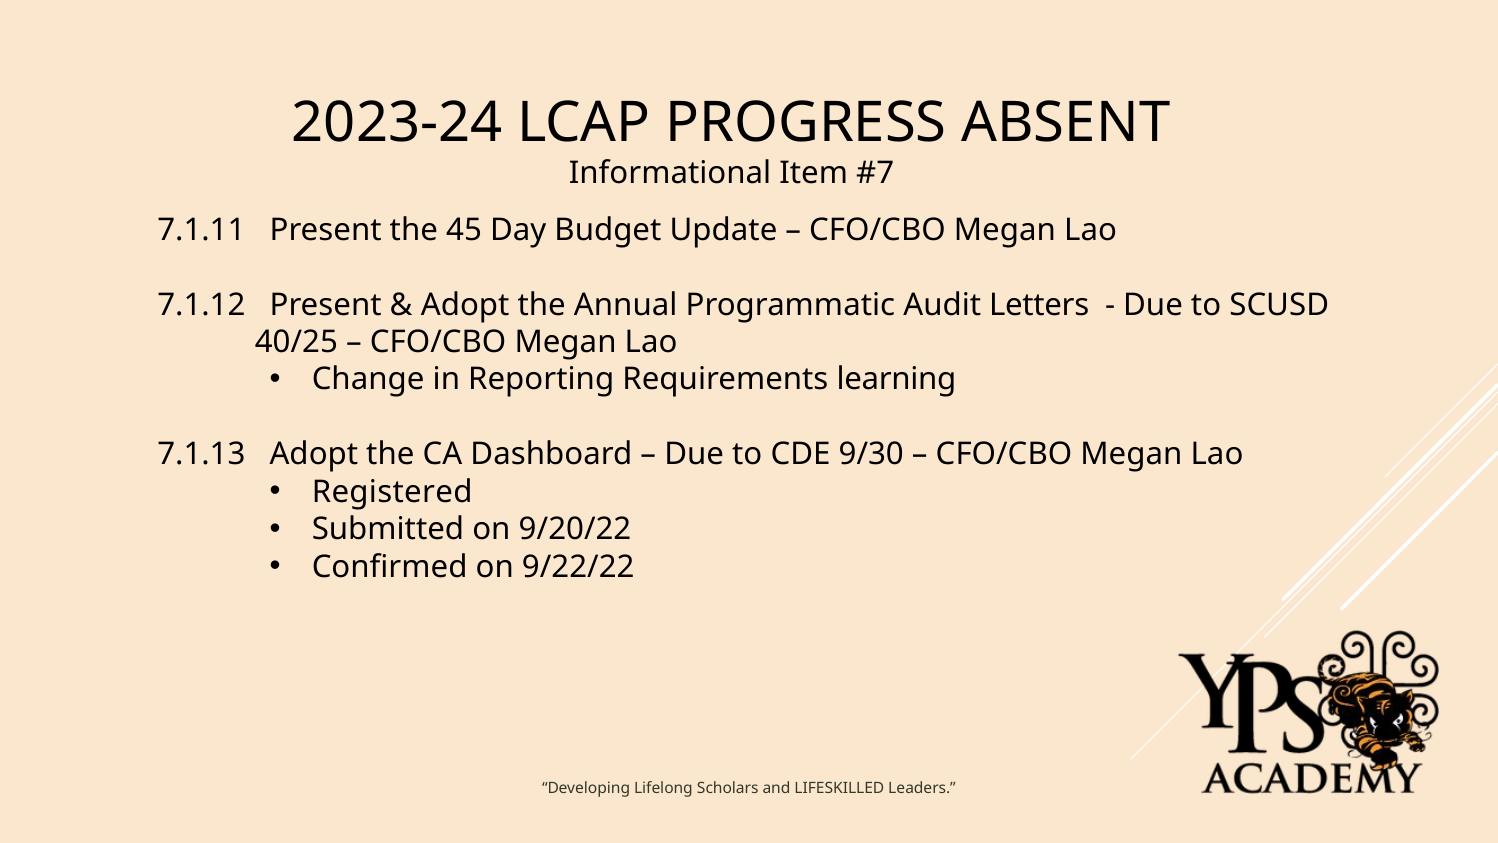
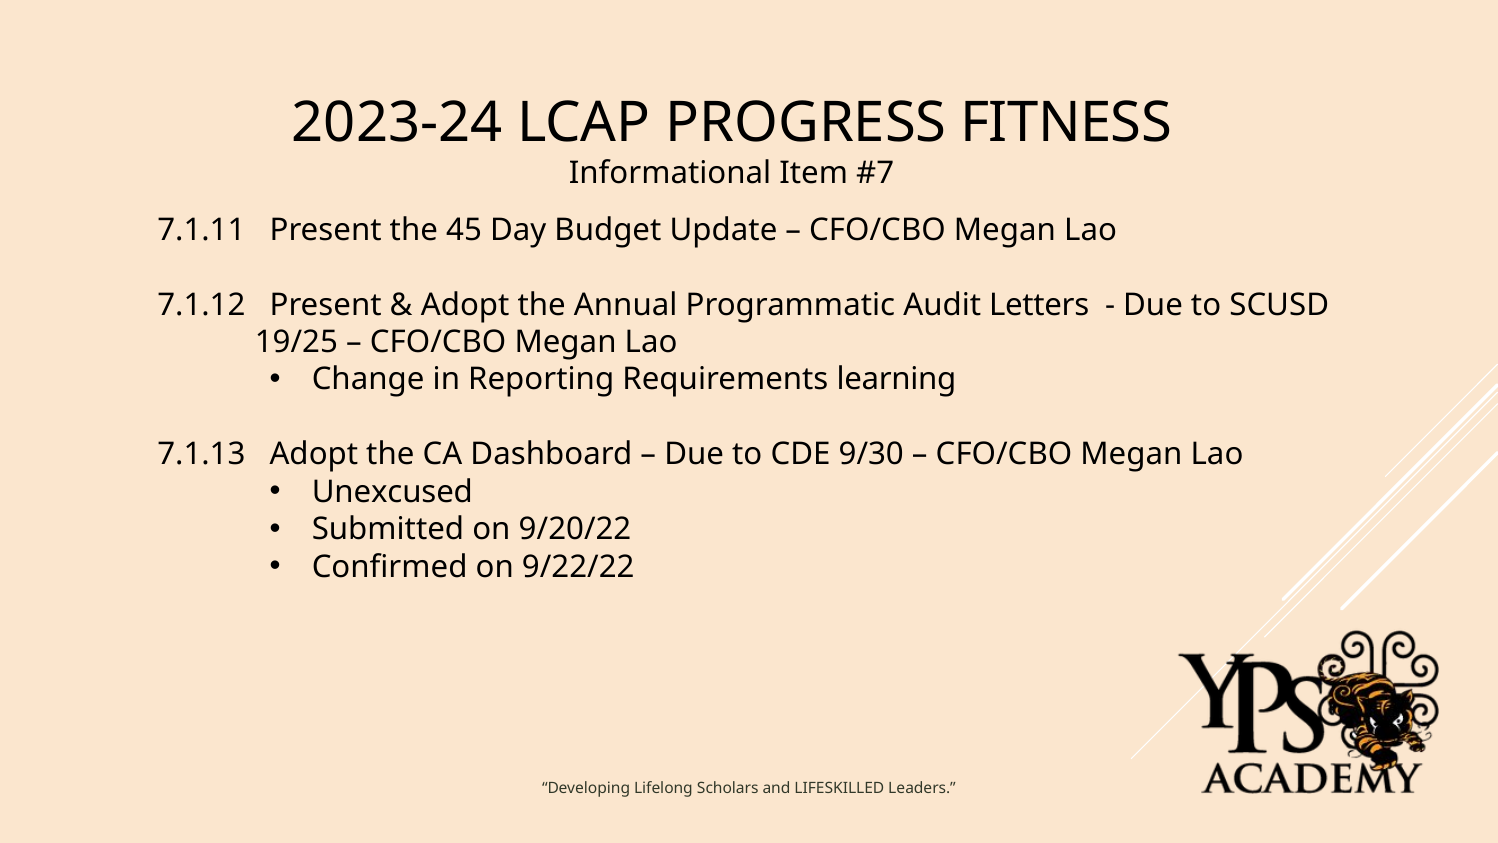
ABSENT: ABSENT -> FITNESS
40/25: 40/25 -> 19/25
Registered: Registered -> Unexcused
